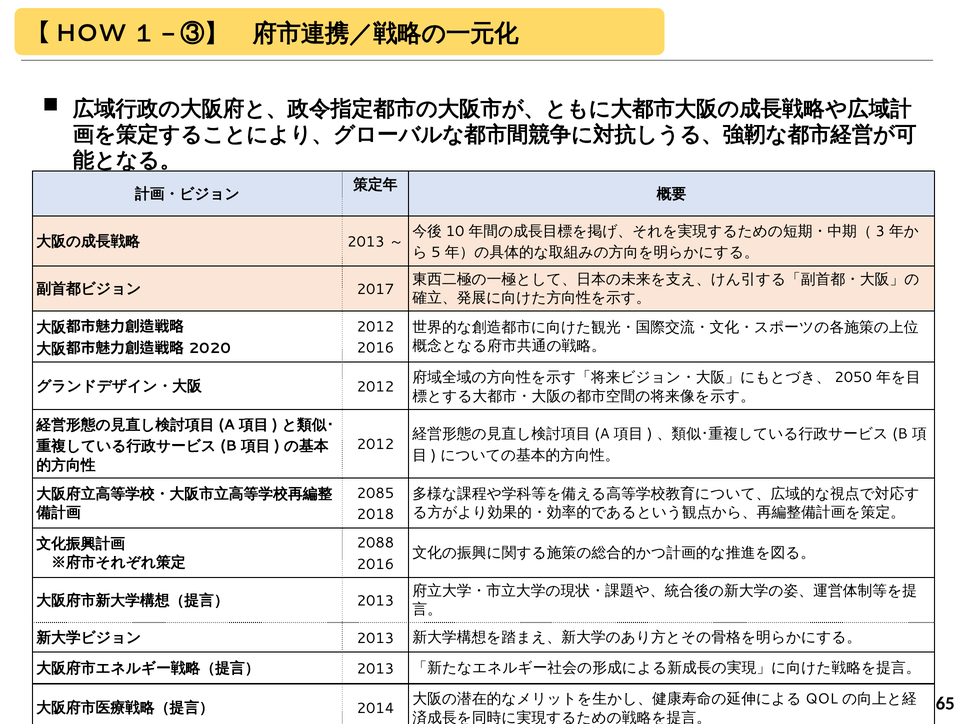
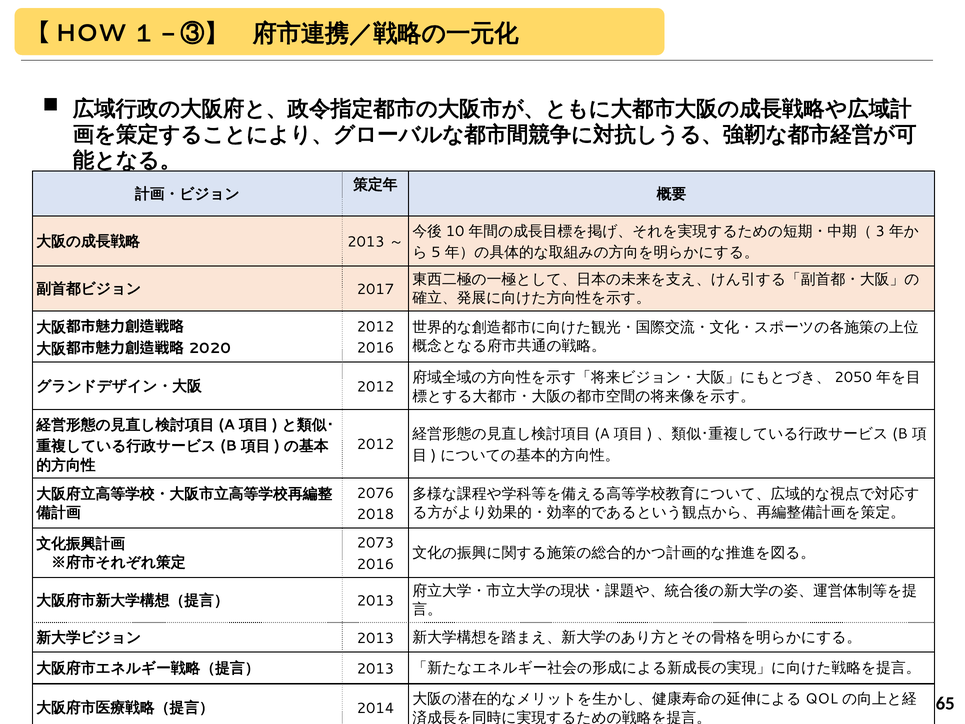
2085: 2085 -> 2076
2088: 2088 -> 2073
